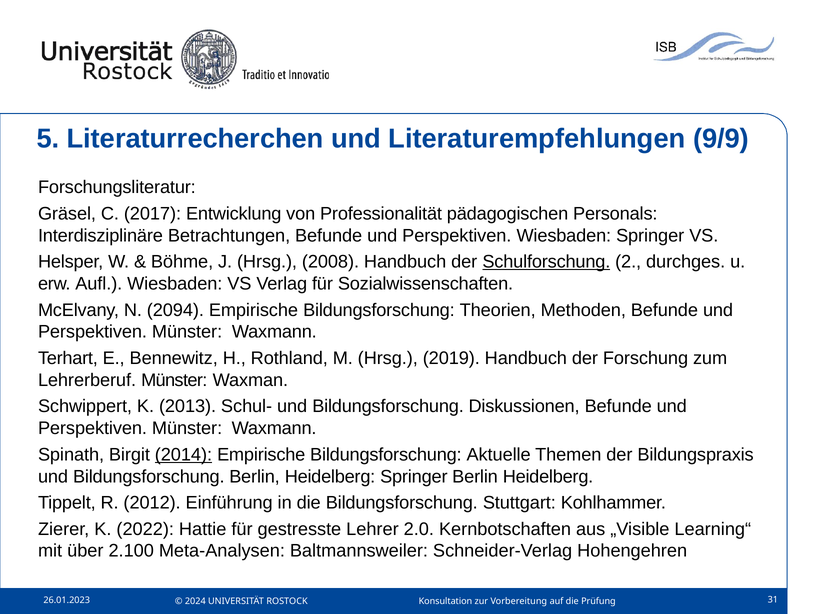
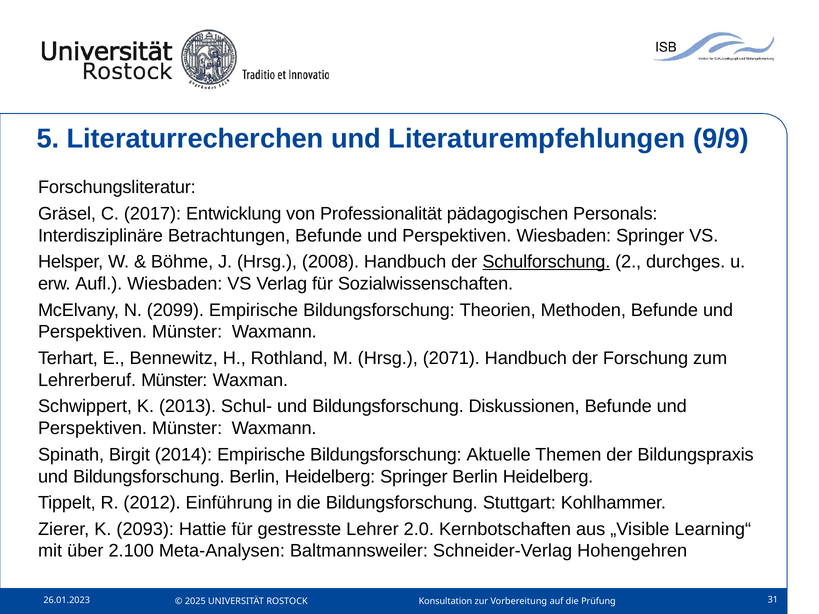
2094: 2094 -> 2099
2019: 2019 -> 2071
2014 underline: present -> none
2022: 2022 -> 2093
2024: 2024 -> 2025
